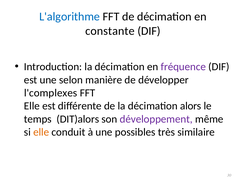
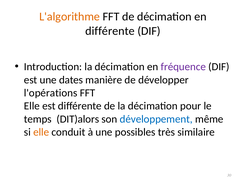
L'algorithme colour: blue -> orange
constante at (110, 31): constante -> différente
selon: selon -> dates
l'complexes: l'complexes -> l'opérations
alors: alors -> pour
développement colour: purple -> blue
